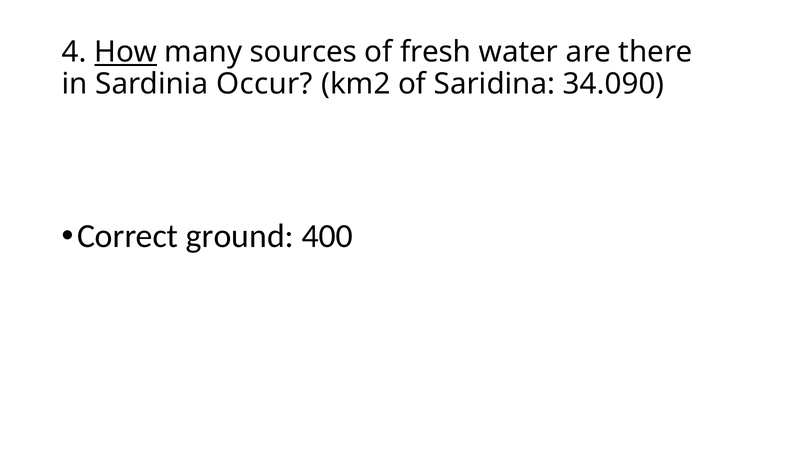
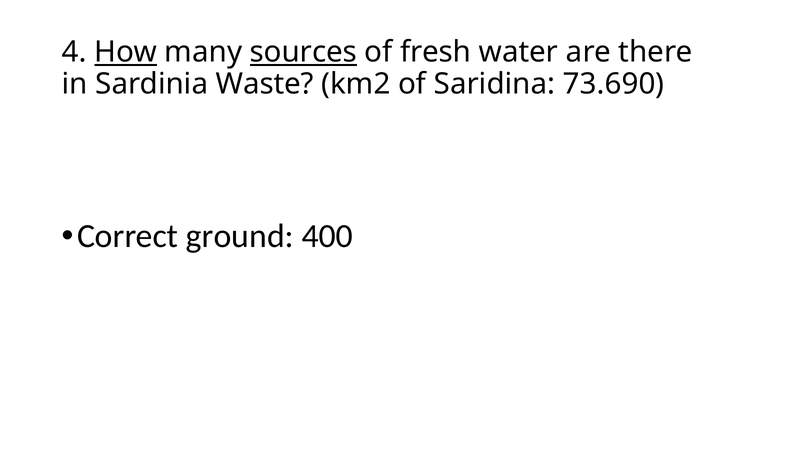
sources underline: none -> present
Occur: Occur -> Waste
34.090: 34.090 -> 73.690
